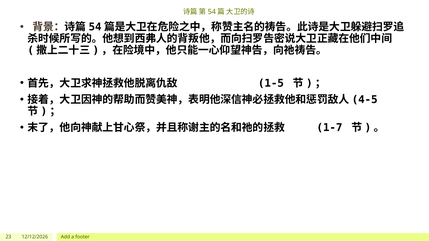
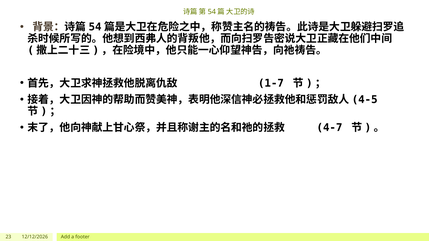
1-5: 1-5 -> 1-7
1-7: 1-7 -> 4-7
